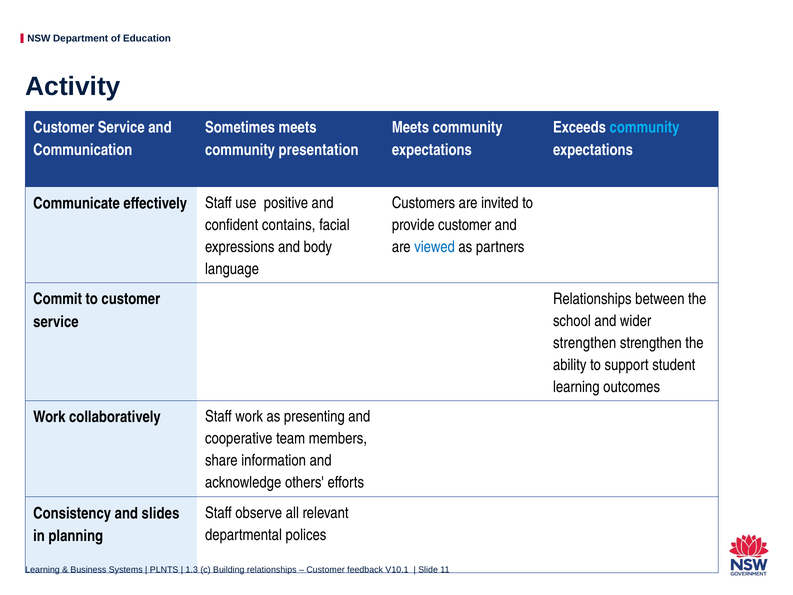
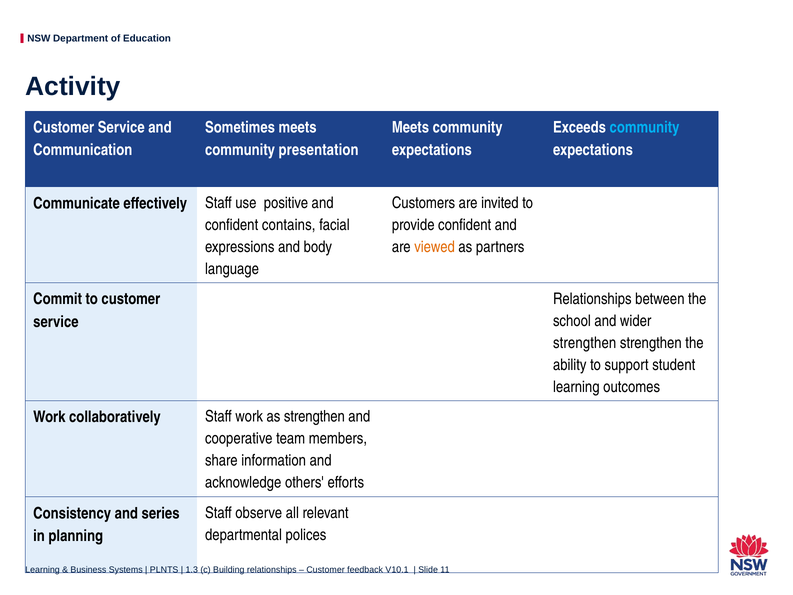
provide customer: customer -> confident
viewed colour: blue -> orange
as presenting: presenting -> strengthen
slides: slides -> series
